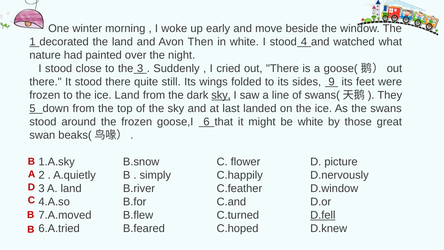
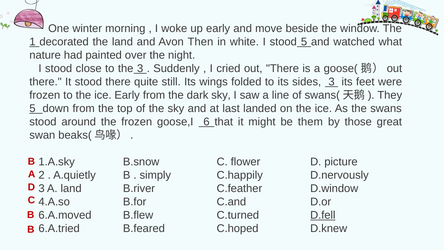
stood 4: 4 -> 5
sides 9: 9 -> 3
ice Land: Land -> Early
sky at (221, 95) underline: present -> none
be white: white -> them
7.A.moved: 7.A.moved -> 6.A.moved
